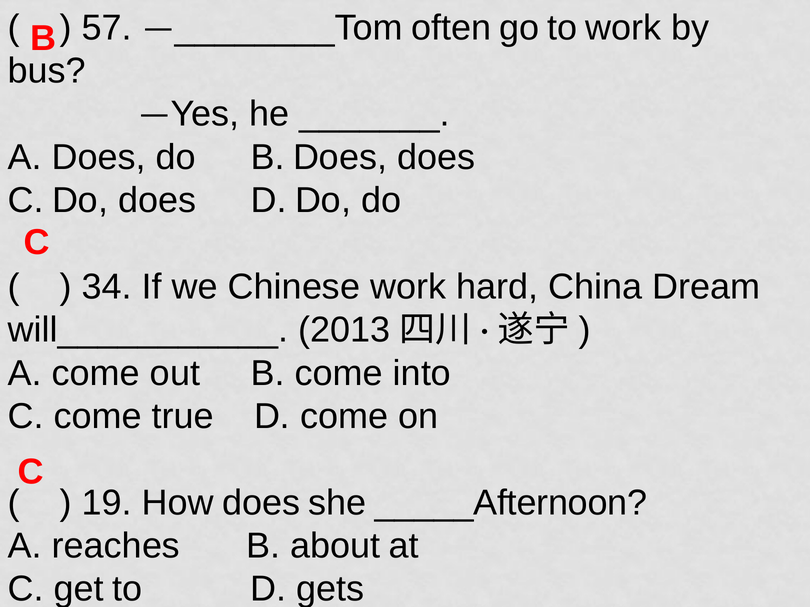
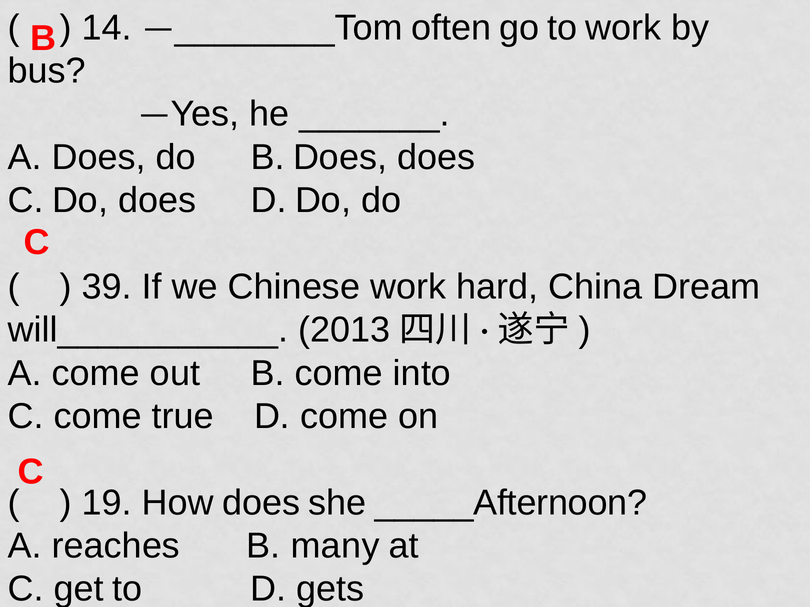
57: 57 -> 14
34: 34 -> 39
about: about -> many
